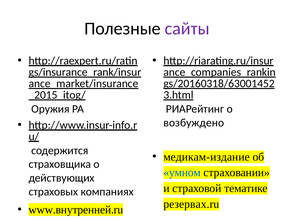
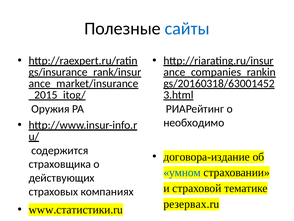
сайты colour: purple -> blue
возбуждено: возбуждено -> необходимо
медикам-издание: медикам-издание -> договора-издание
www.внутренней.ru: www.внутренней.ru -> www.статистики.ru
